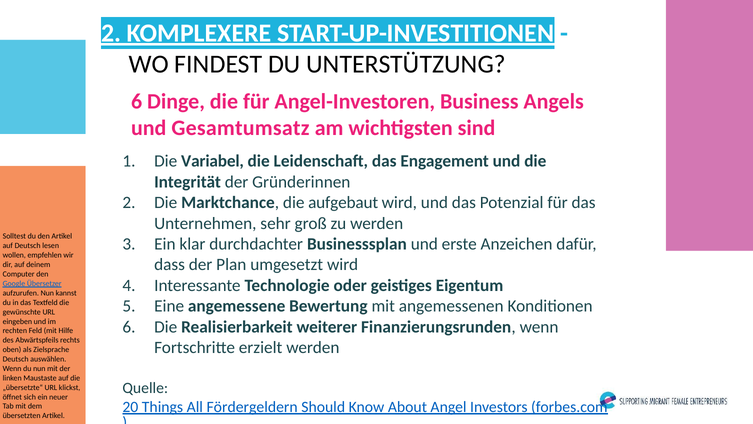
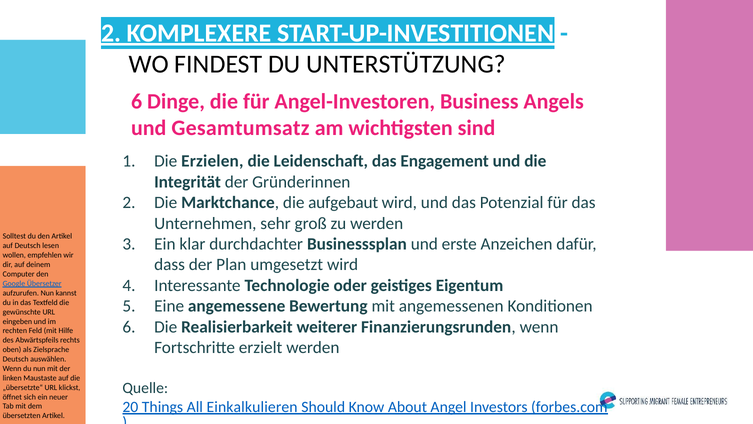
Variabel: Variabel -> Erzielen
Fördergeldern: Fördergeldern -> Einkalkulieren
